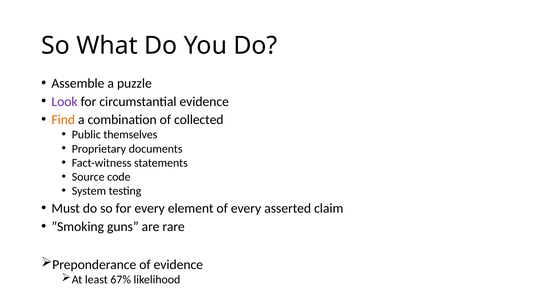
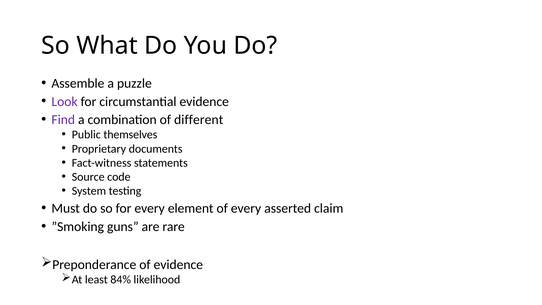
Find colour: orange -> purple
collected: collected -> different
67%: 67% -> 84%
